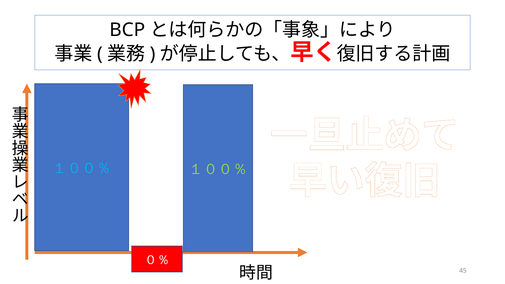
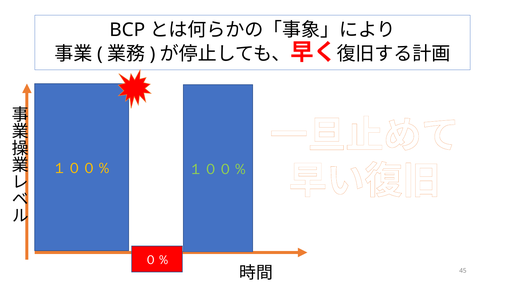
１００％ at (82, 168) colour: light blue -> yellow
